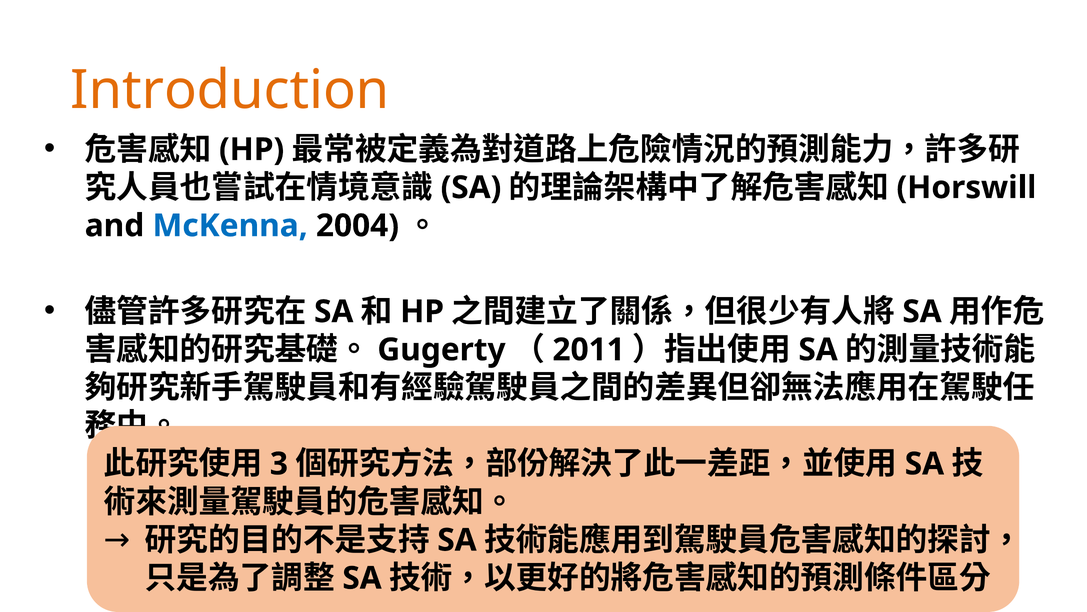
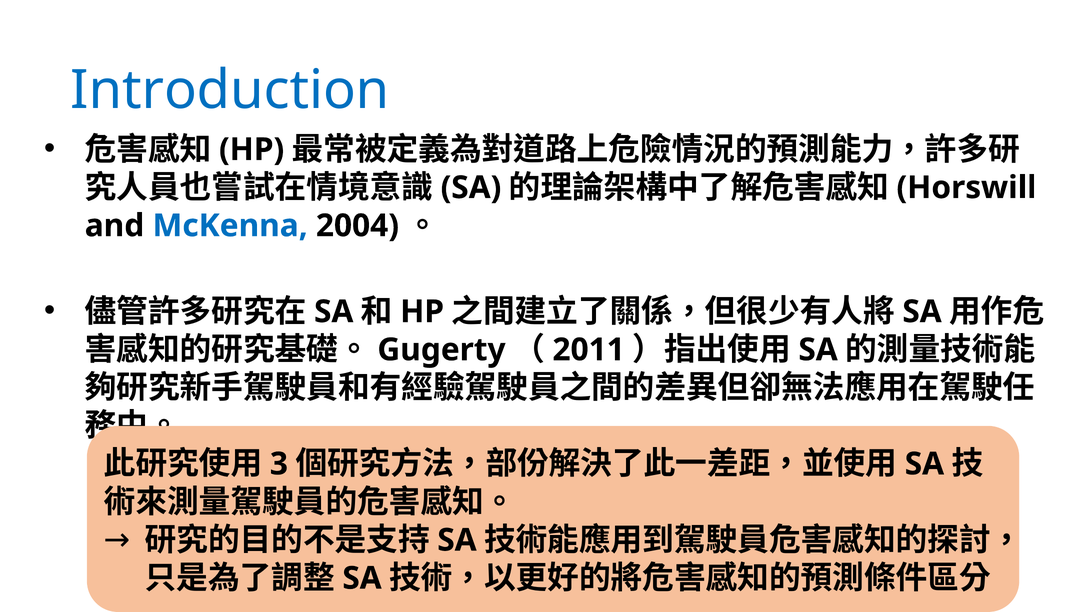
Introduction colour: orange -> blue
